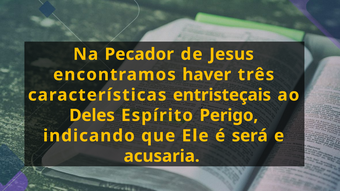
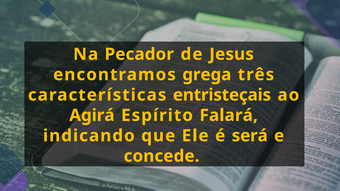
haver: haver -> grega
Deles: Deles -> Agirá
Perigo: Perigo -> Falará
acusaria: acusaria -> concede
